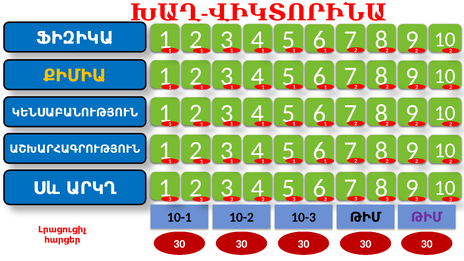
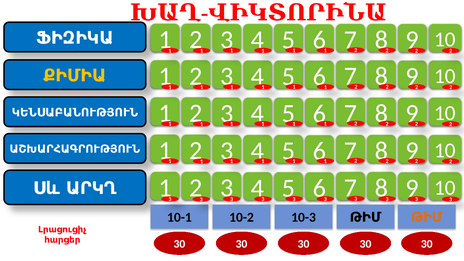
ԹԻՄ at (427, 218) colour: purple -> orange
